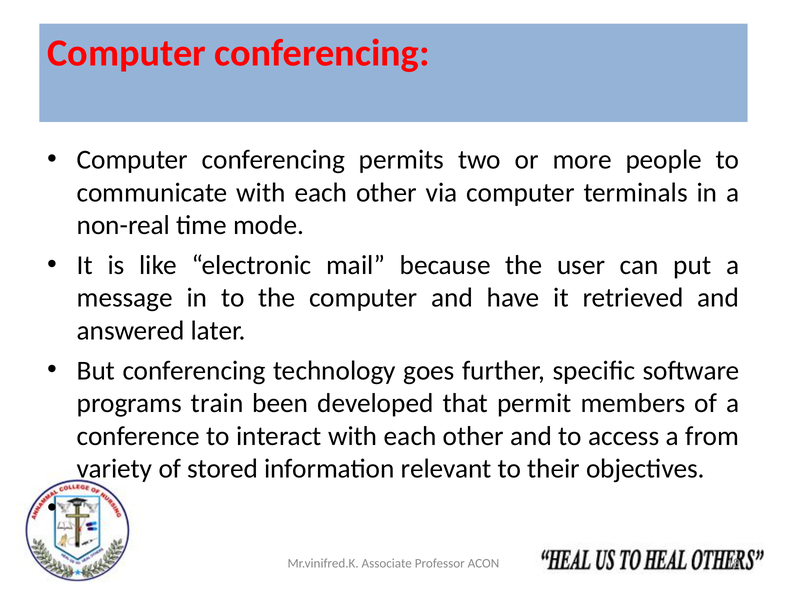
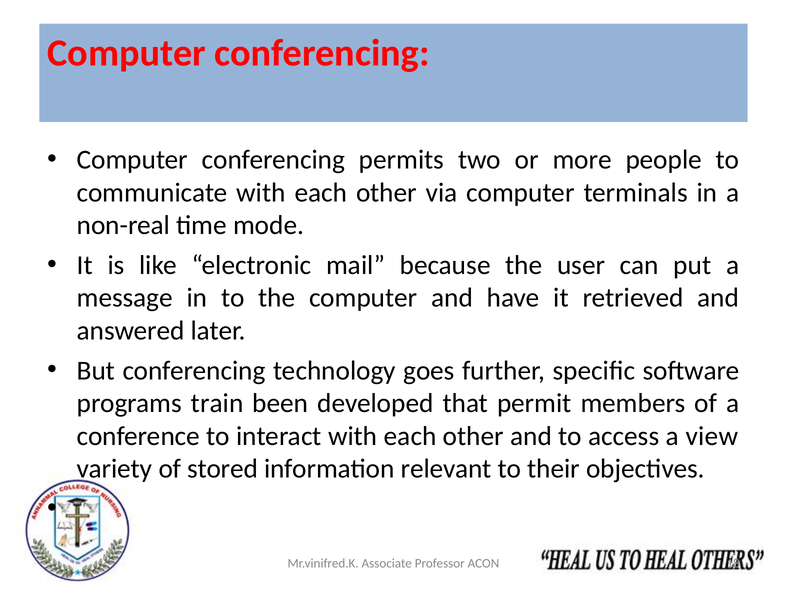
from: from -> view
